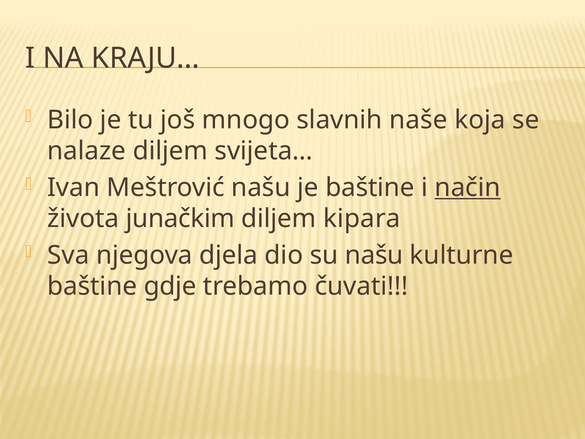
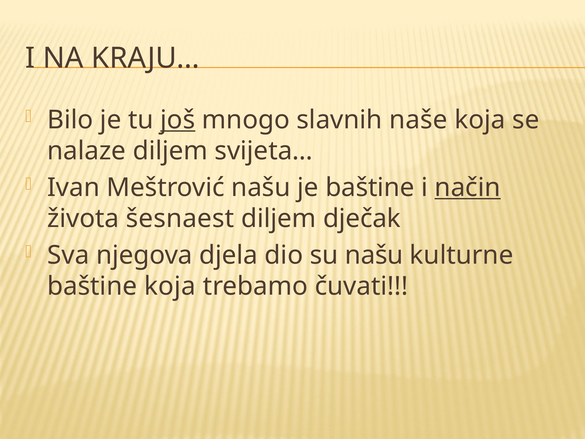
još underline: none -> present
junačkim: junačkim -> šesnaest
kipara: kipara -> dječak
baštine gdje: gdje -> koja
